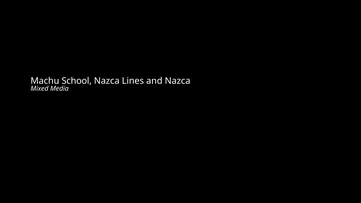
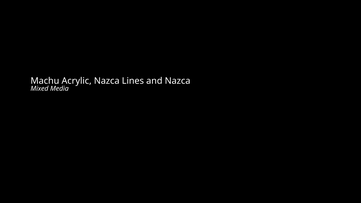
School: School -> Acrylic
